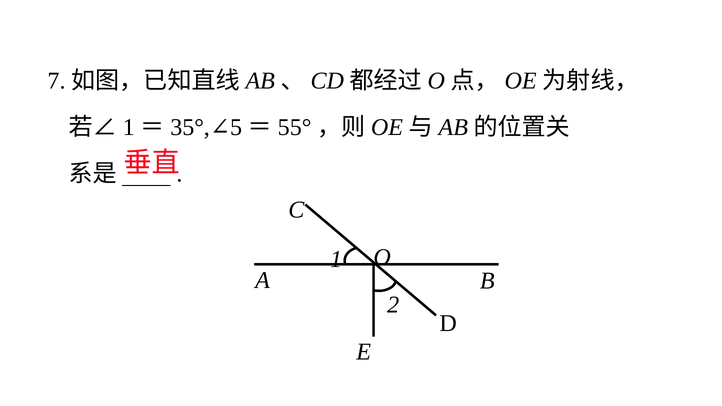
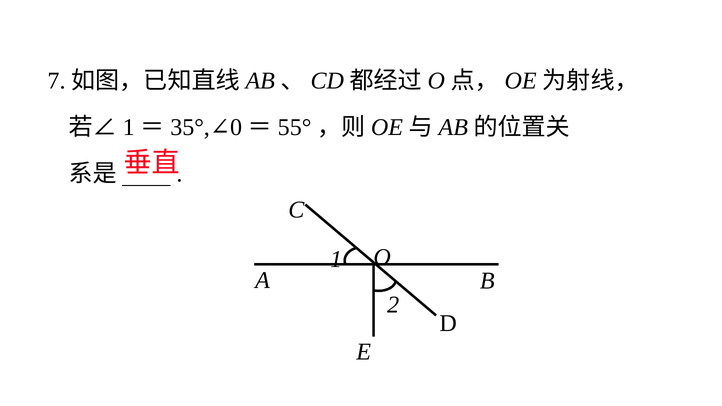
5: 5 -> 0
